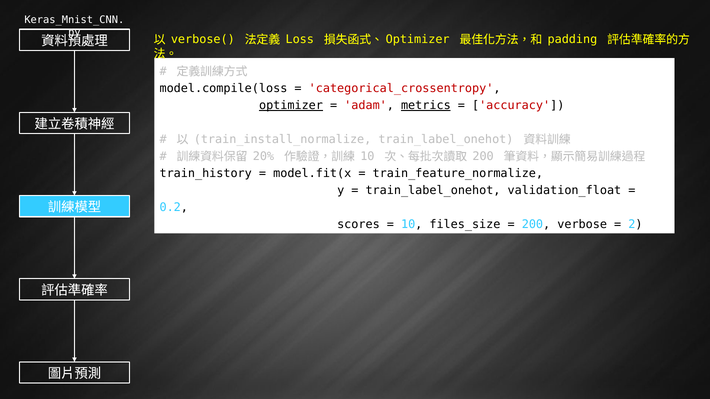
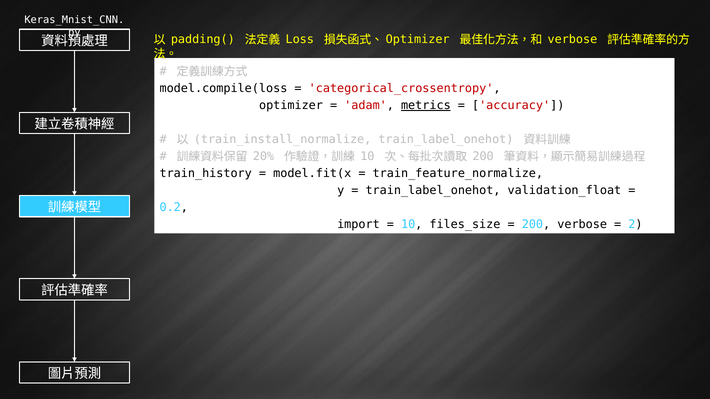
verbose(: verbose( -> padding(
padding at (572, 40): padding -> verbose
optimizer at (291, 106) underline: present -> none
scores: scores -> import
